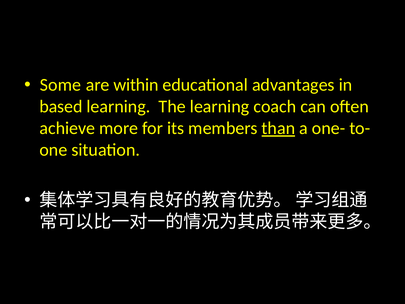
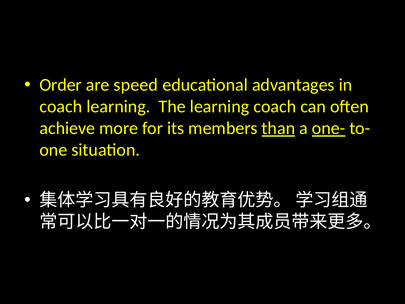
Some: Some -> Order
within: within -> speed
based at (61, 107): based -> coach
one- underline: none -> present
